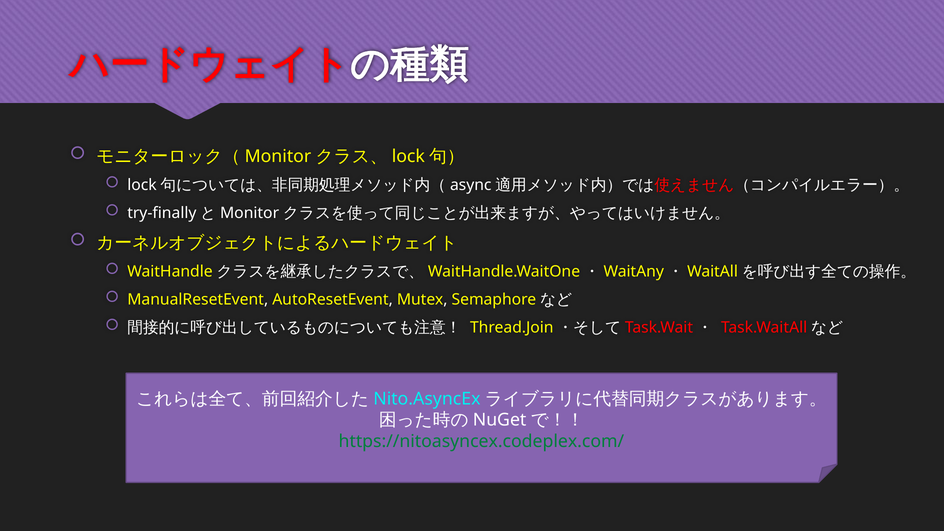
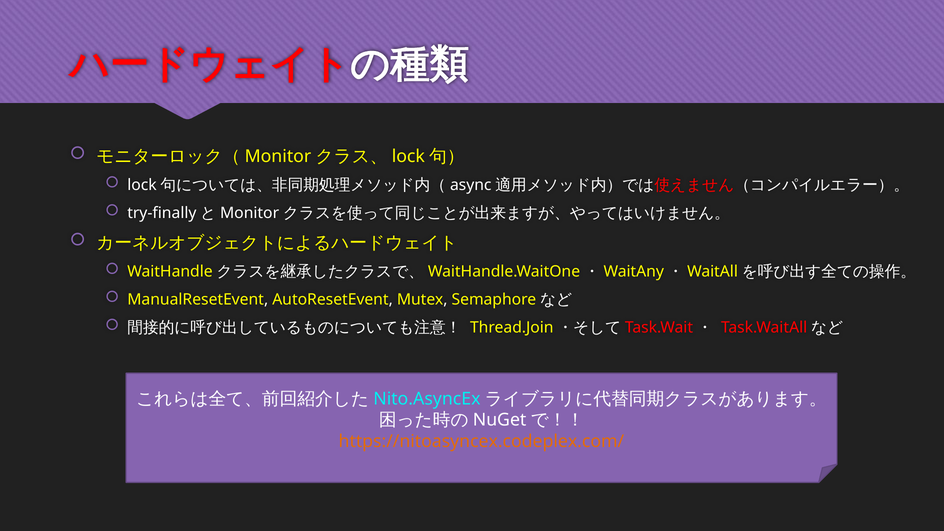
https://nitoasyncex.codeplex.com/ colour: green -> orange
